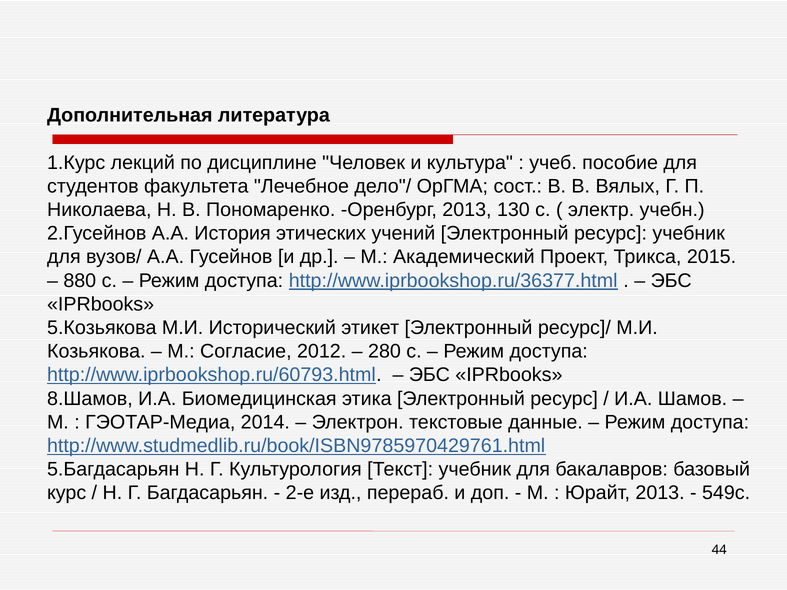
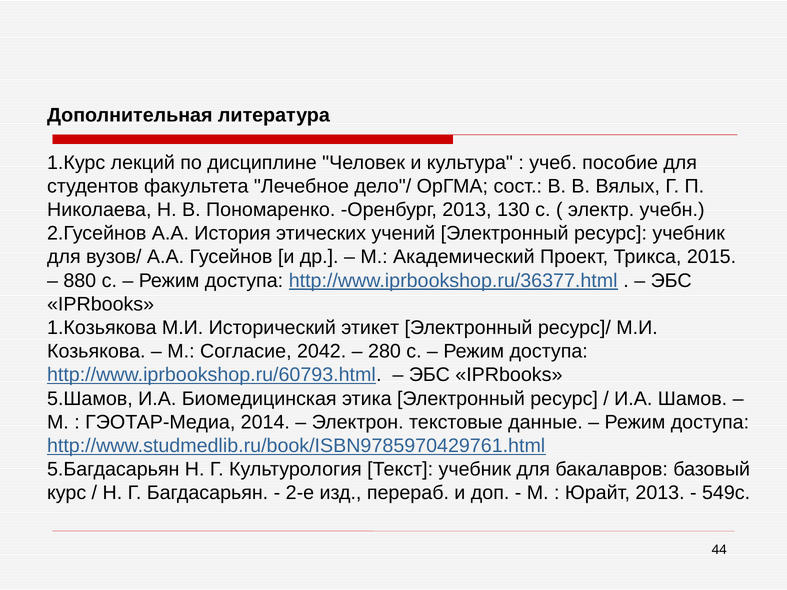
5.Козьякова: 5.Козьякова -> 1.Козьякова
2012: 2012 -> 2042
8.Шамов: 8.Шамов -> 5.Шамов
